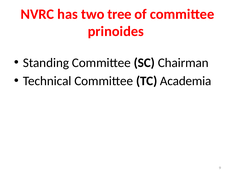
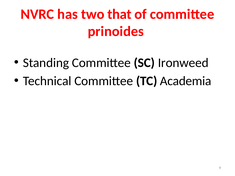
tree: tree -> that
Chairman: Chairman -> Ironweed
